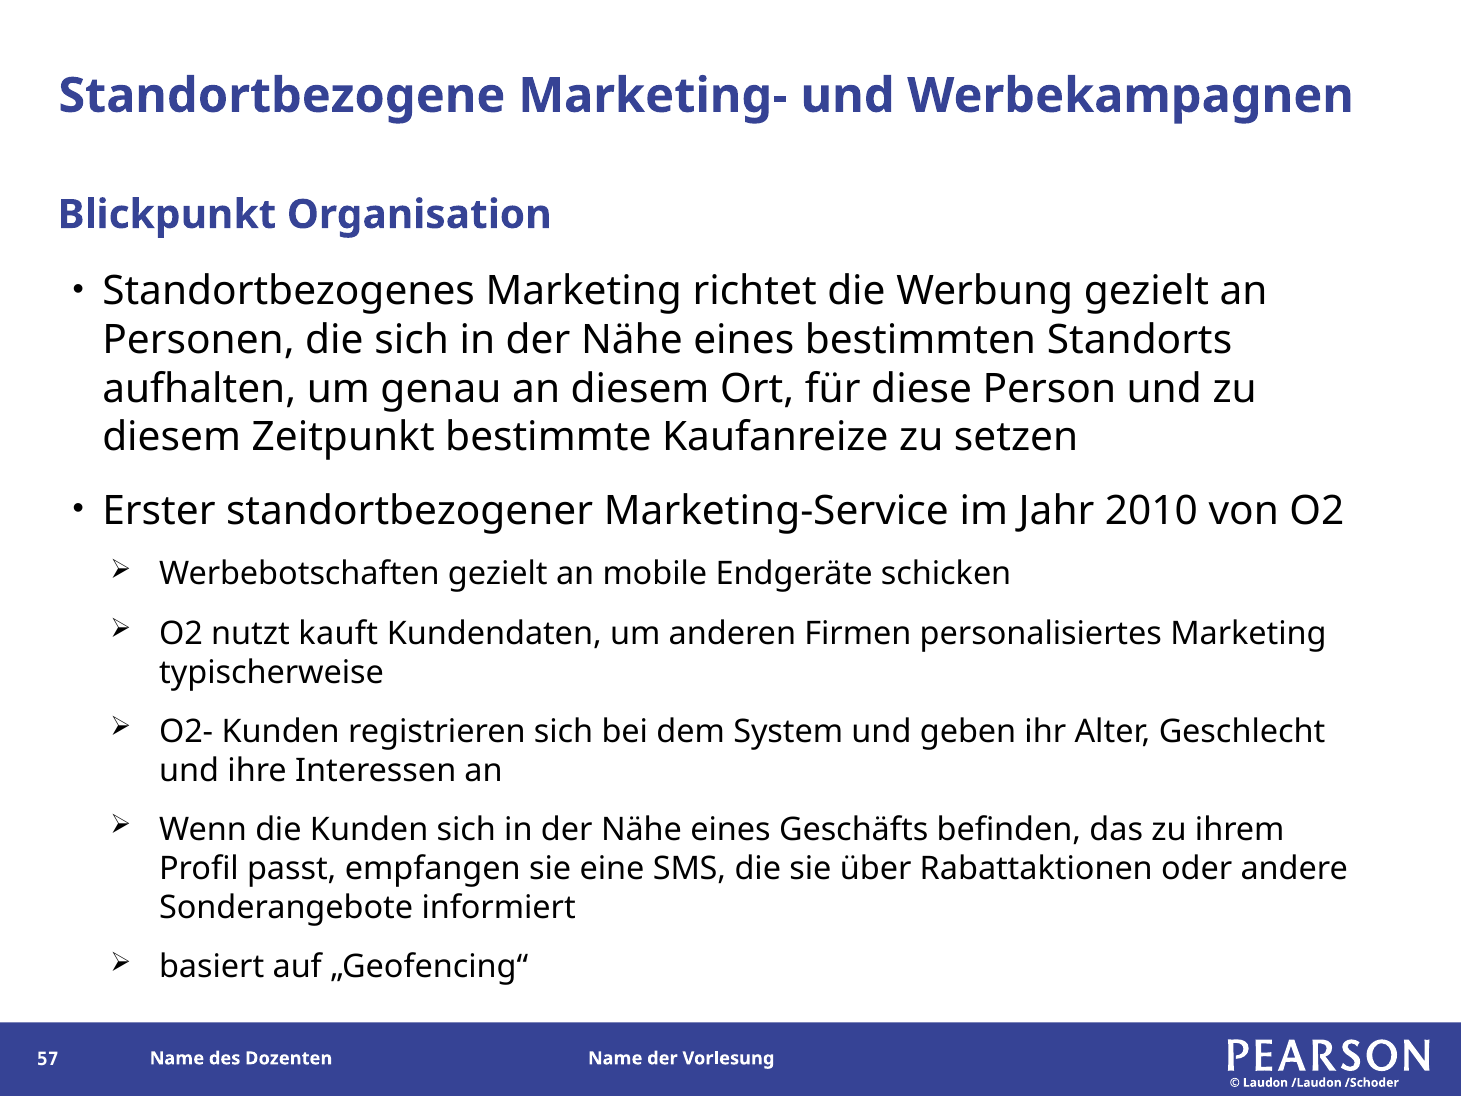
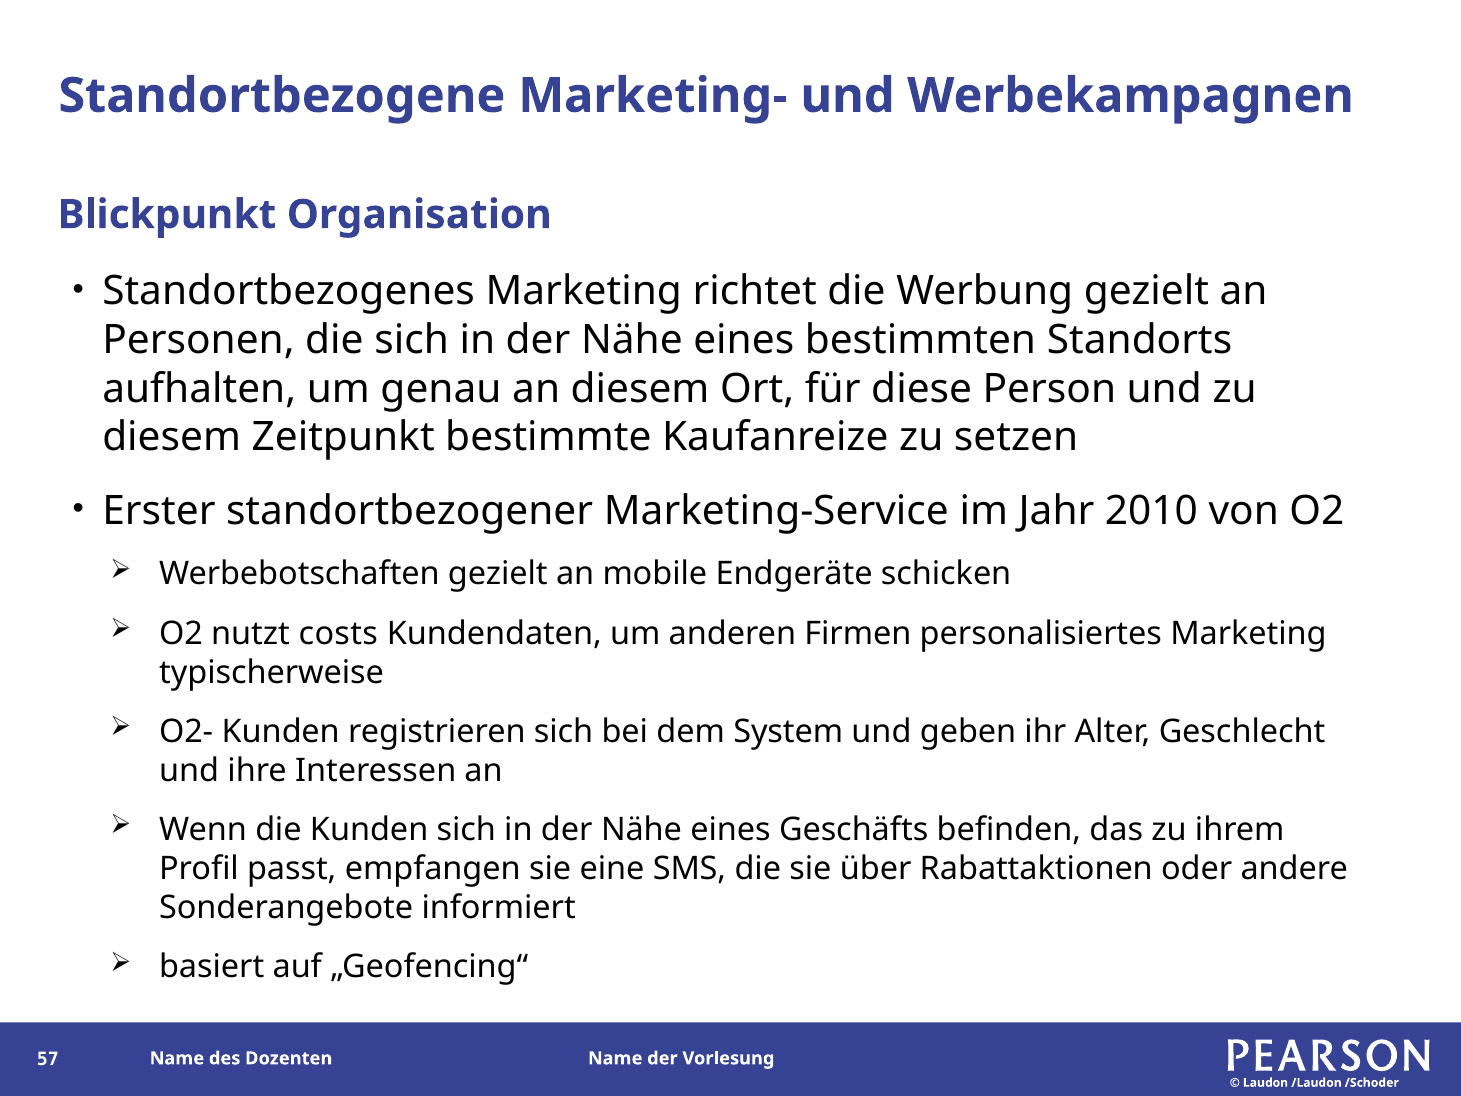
kauft: kauft -> costs
